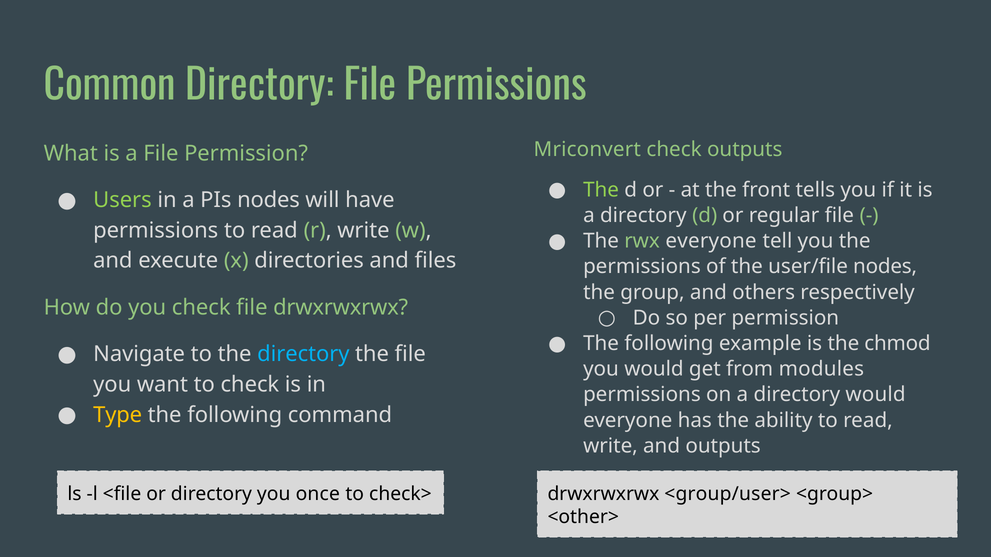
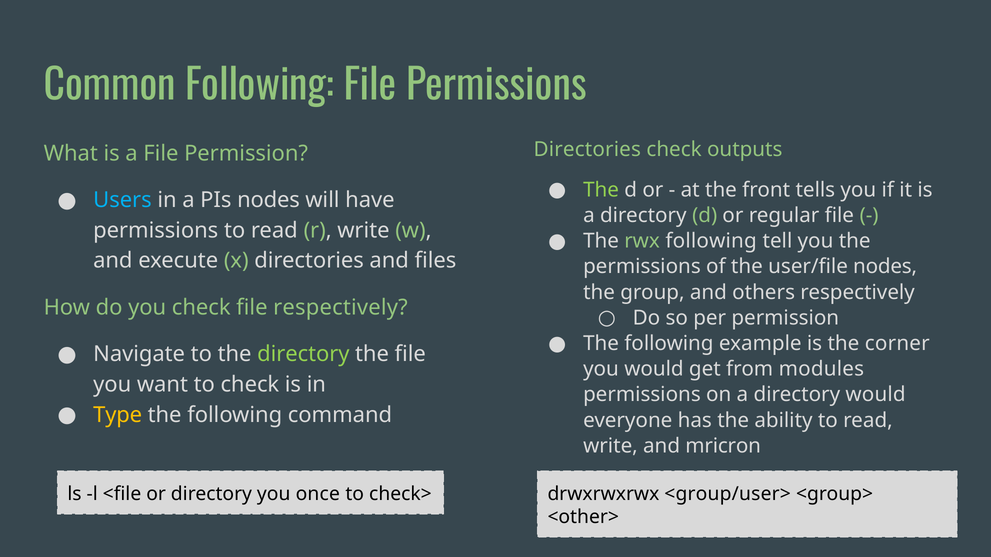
Common Directory: Directory -> Following
Mriconvert at (587, 149): Mriconvert -> Directories
Users colour: light green -> light blue
rwx everyone: everyone -> following
file drwxrwxrwx: drwxrwxrwx -> respectively
chmod: chmod -> corner
directory at (303, 355) colour: light blue -> light green
and outputs: outputs -> mricron
